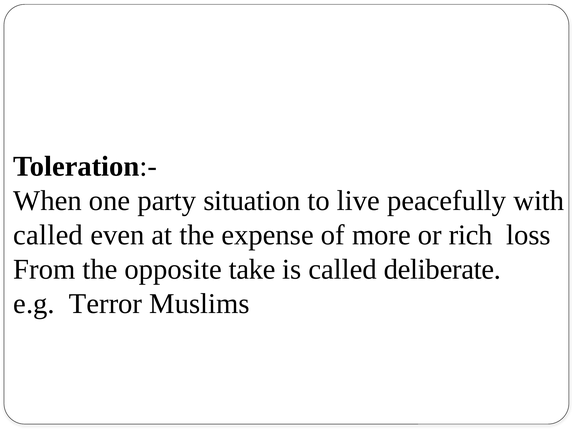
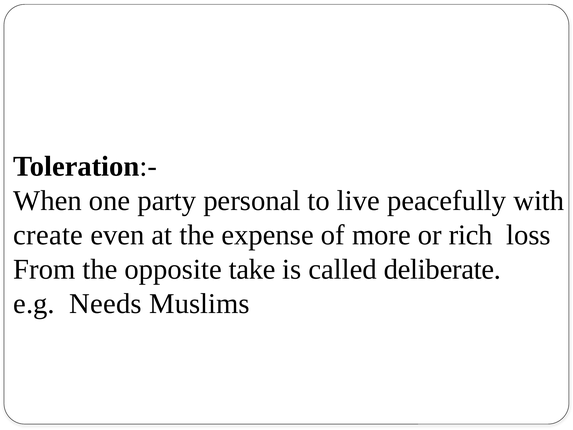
situation: situation -> personal
called at (48, 235): called -> create
Terror: Terror -> Needs
